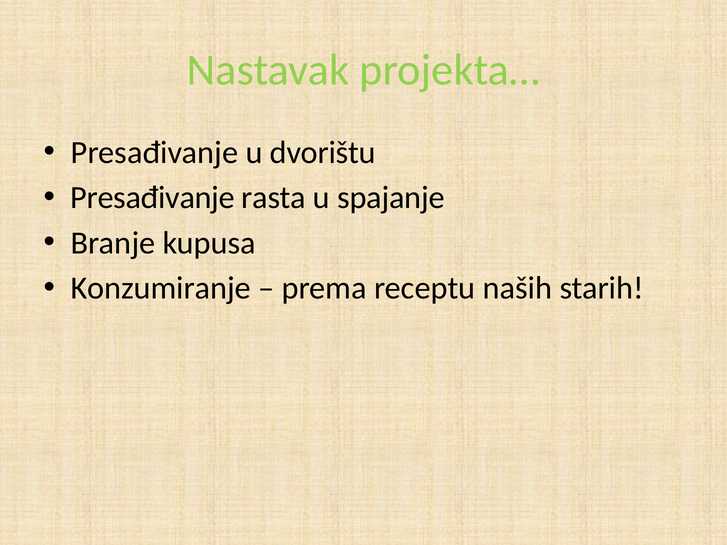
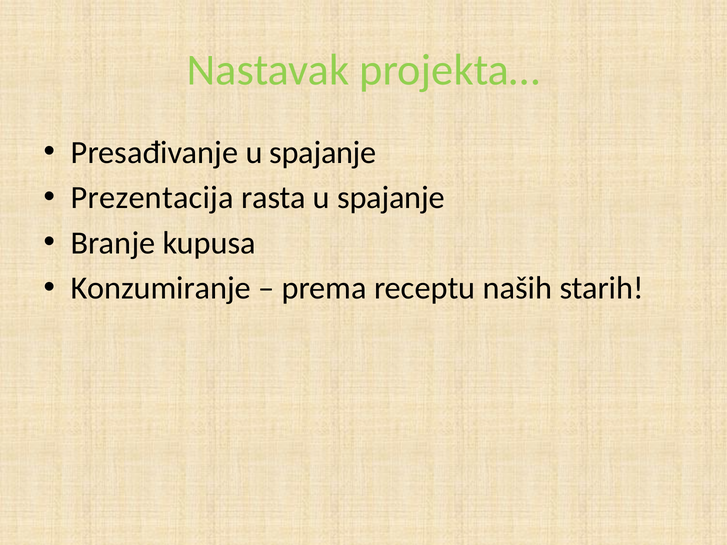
Presađivanje u dvorištu: dvorištu -> spajanje
Presađivanje at (153, 198): Presađivanje -> Prezentacija
